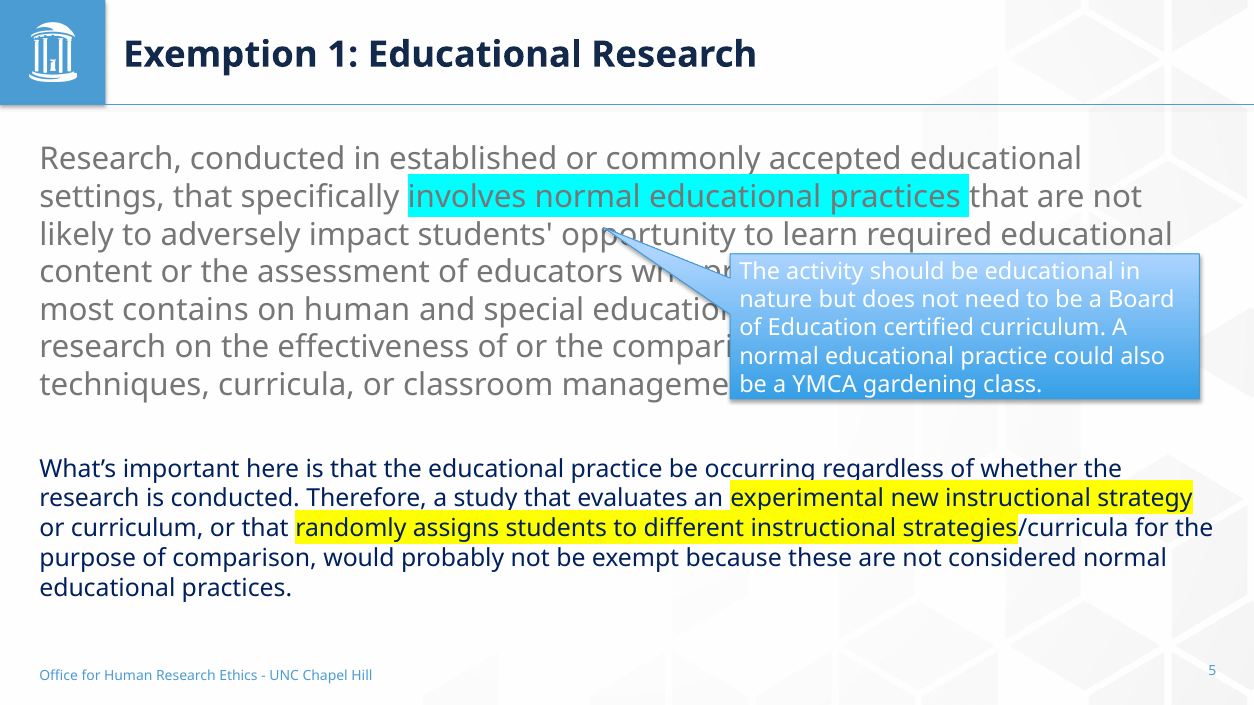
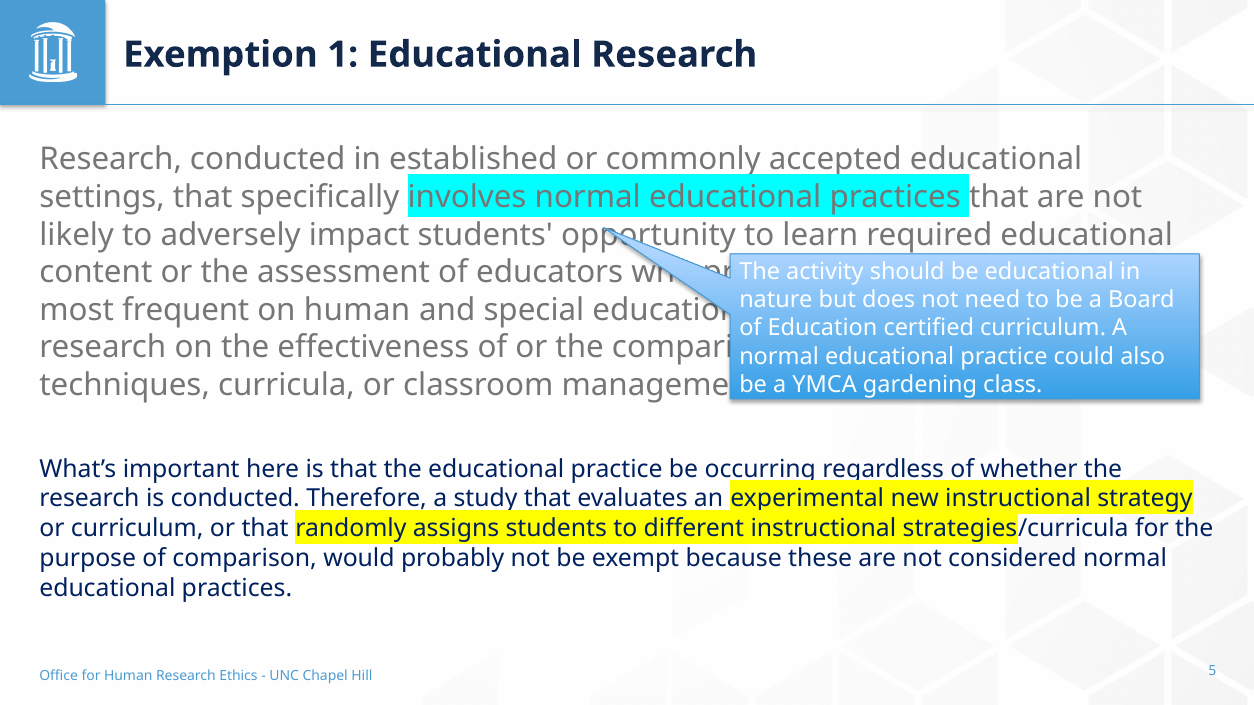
contains: contains -> frequent
